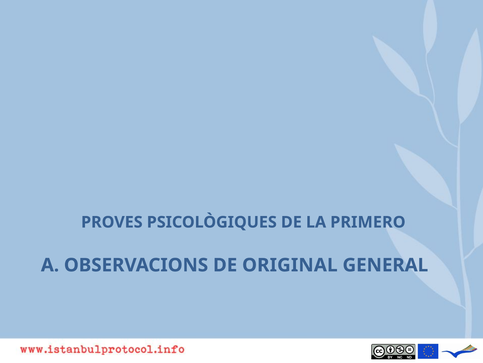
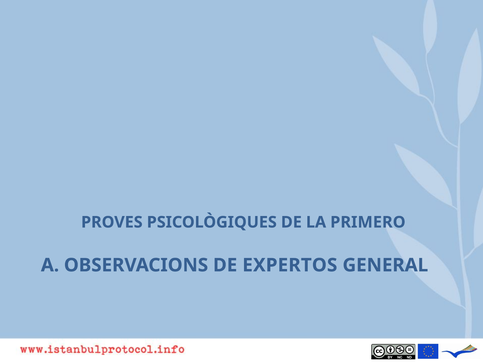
ORIGINAL: ORIGINAL -> EXPERTOS
